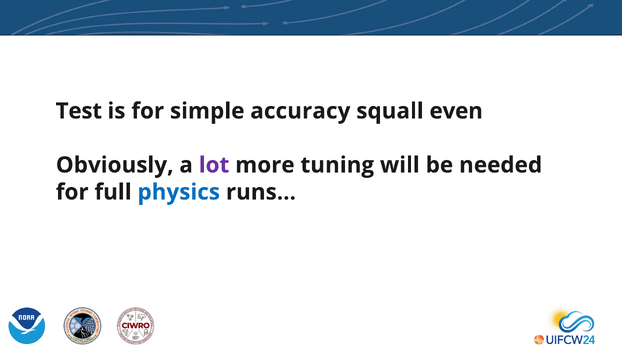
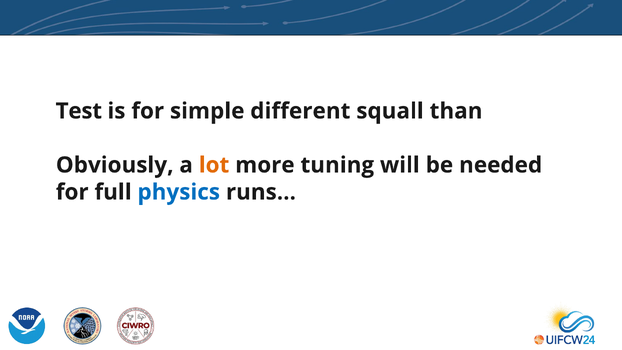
accuracy: accuracy -> different
even: even -> than
lot colour: purple -> orange
